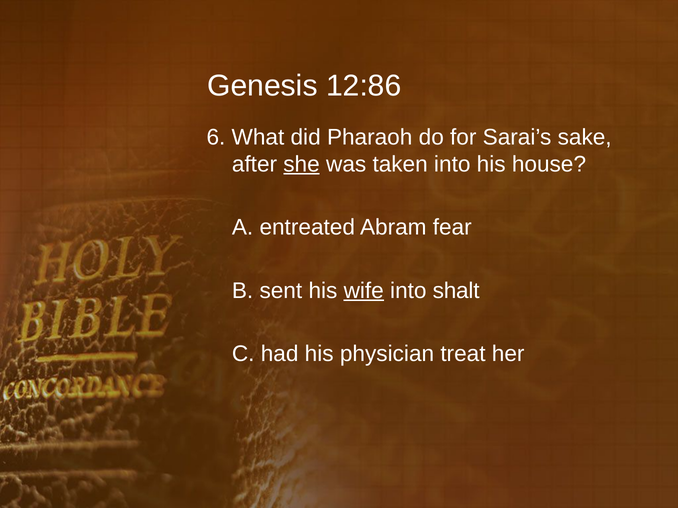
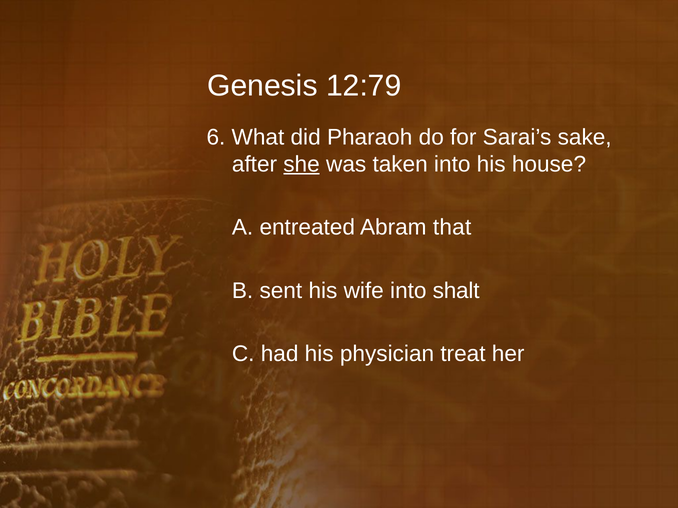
12:86: 12:86 -> 12:79
fear: fear -> that
wife underline: present -> none
